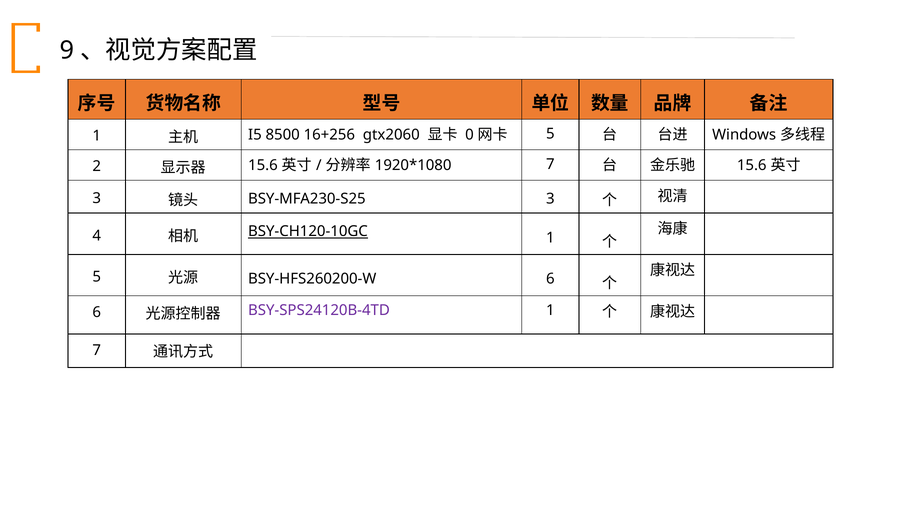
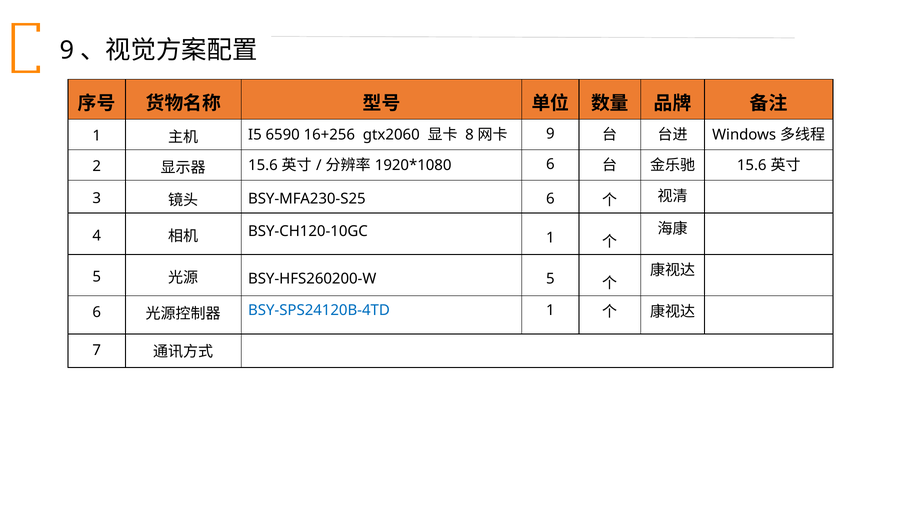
8500: 8500 -> 6590
0: 0 -> 8
5 at (550, 134): 5 -> 9
7 at (550, 164): 7 -> 6
BSY-MFA230-S25 3: 3 -> 6
BSY-CH120-10GC underline: present -> none
BSY-HFS260200-W 6: 6 -> 5
BSY-SPS24120B-4TD colour: purple -> blue
